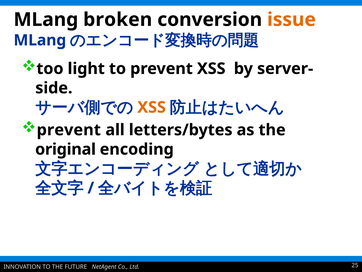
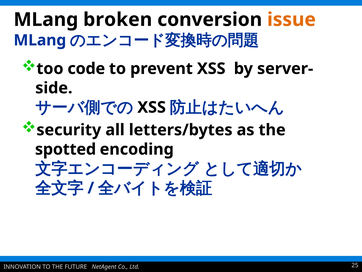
light: light -> code
XSS at (152, 107) colour: orange -> black
prevent at (69, 130): prevent -> security
original: original -> spotted
